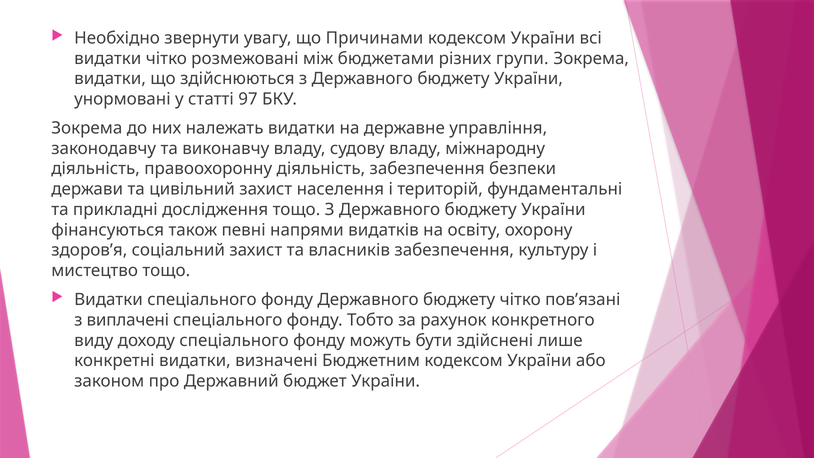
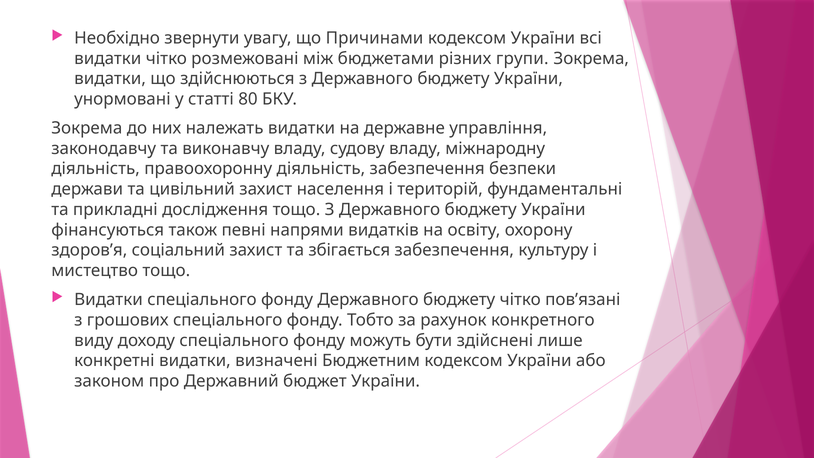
97: 97 -> 80
власників: власників -> збігається
виплачені: виплачені -> грошових
